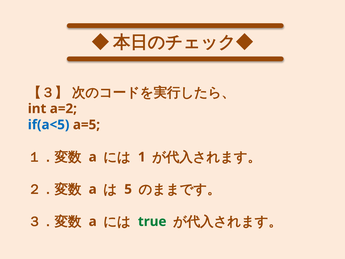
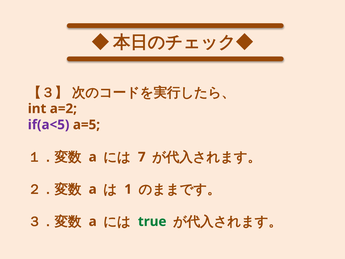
if(a<5 colour: blue -> purple
1: 1 -> 7
5: 5 -> 1
